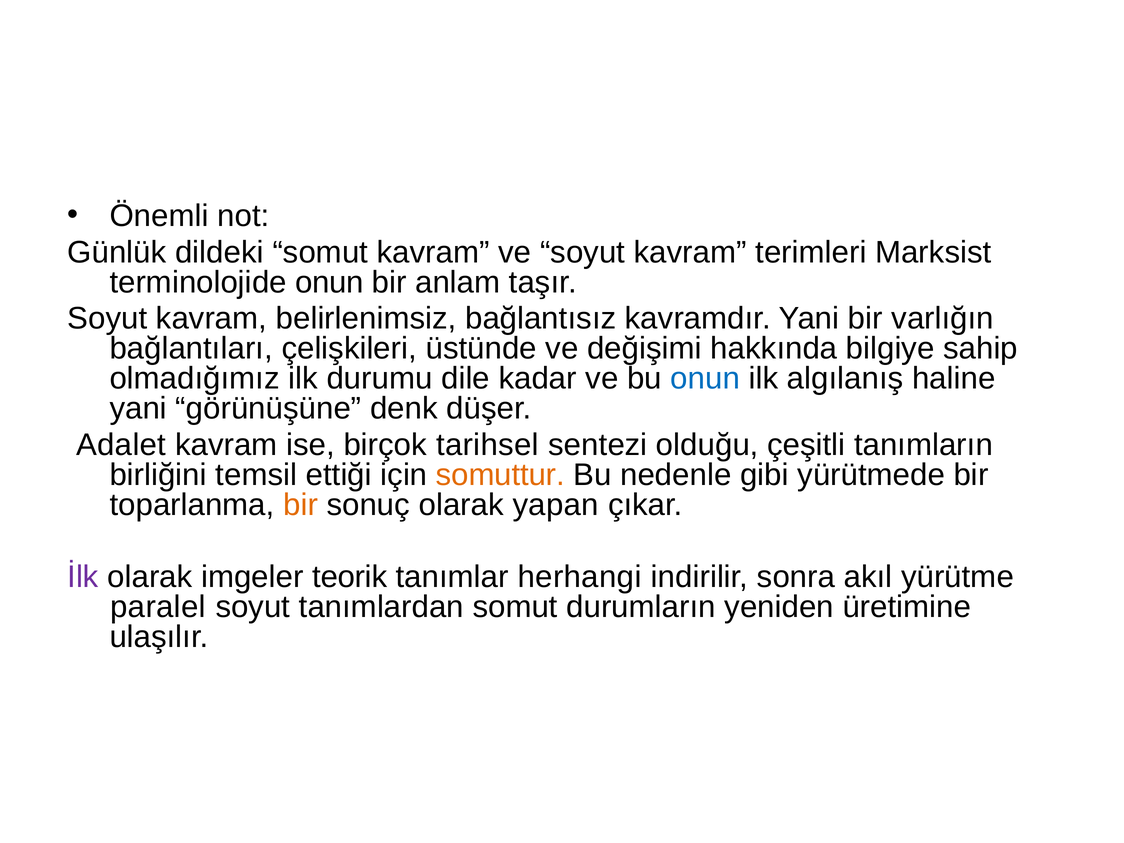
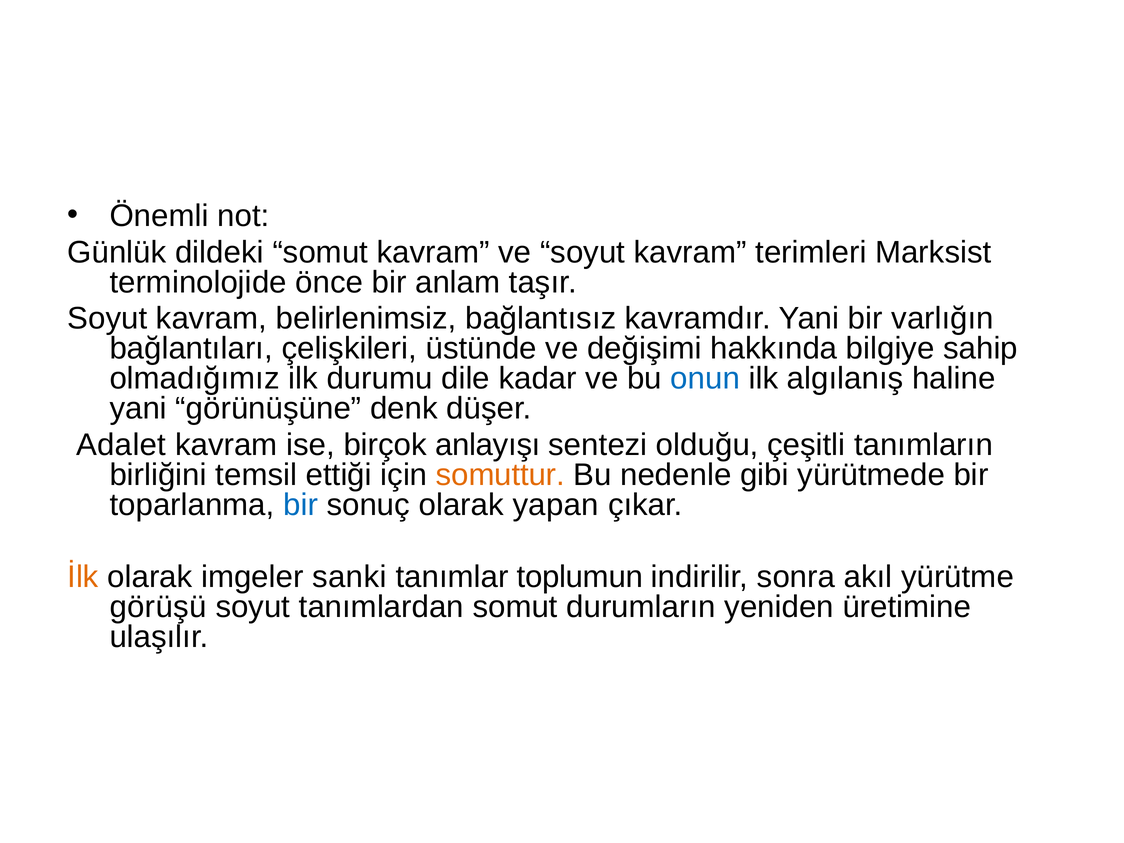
terminolojide onun: onun -> önce
tarihsel: tarihsel -> anlayışı
bir at (301, 505) colour: orange -> blue
İlk colour: purple -> orange
teorik: teorik -> sanki
herhangi: herhangi -> toplumun
paralel: paralel -> görüşü
